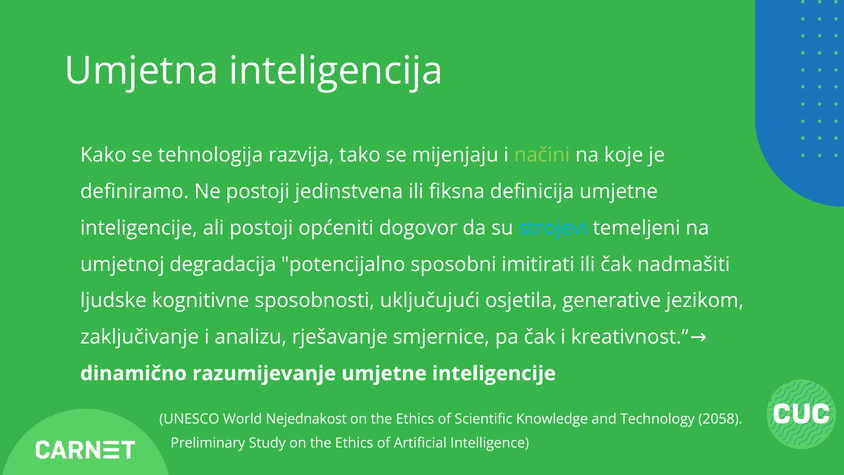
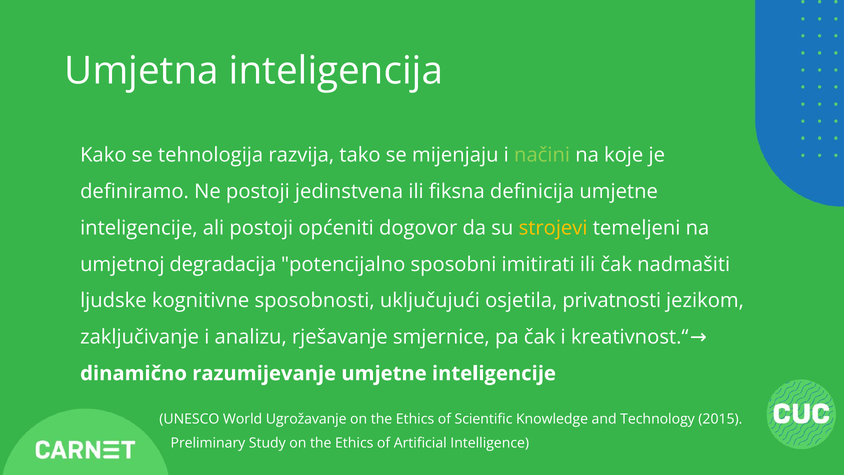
strojevi colour: light blue -> yellow
generative: generative -> privatnosti
Nejednakost: Nejednakost -> Ugrožavanje
2058: 2058 -> 2015
